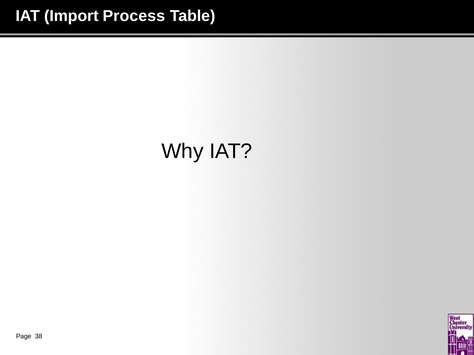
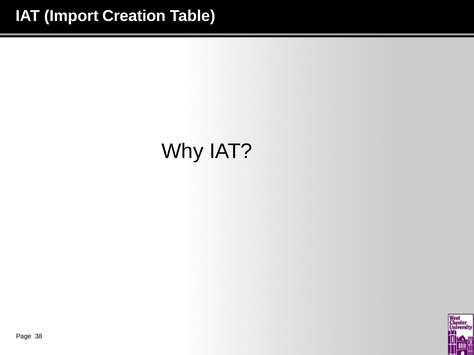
Process: Process -> Creation
